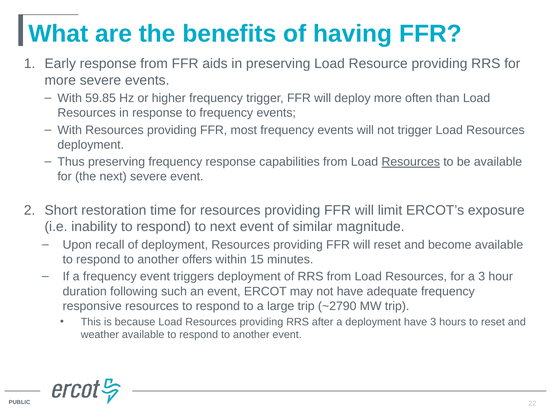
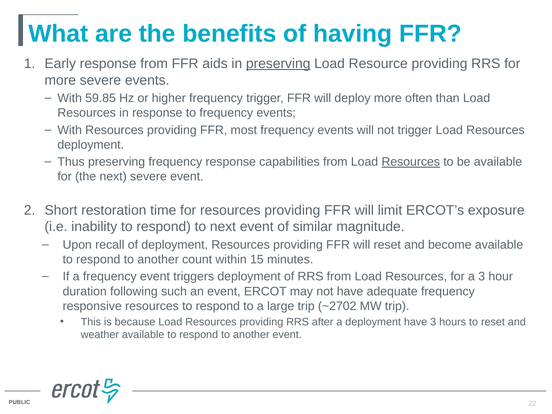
preserving at (278, 64) underline: none -> present
offers: offers -> count
~2790: ~2790 -> ~2702
